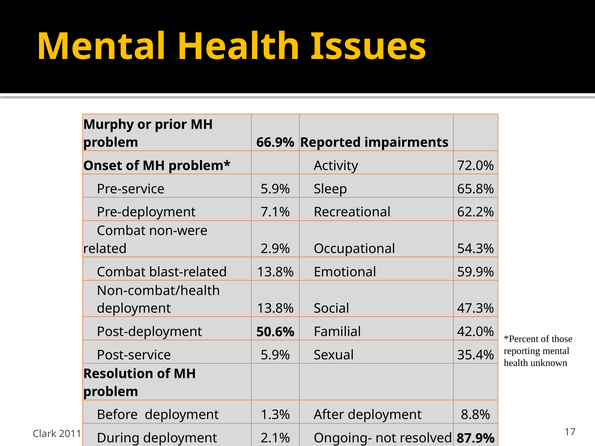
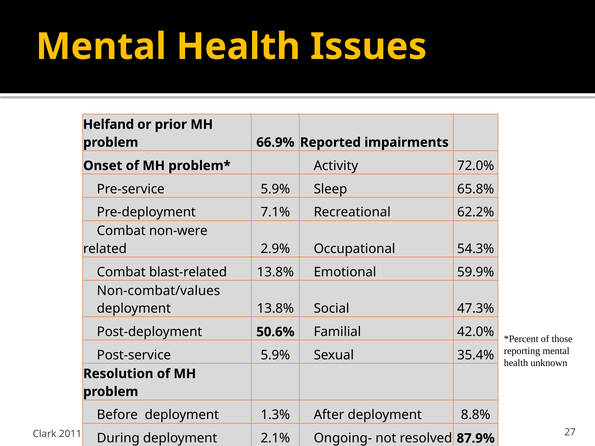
Murphy: Murphy -> Helfand
Non-combat/health: Non-combat/health -> Non-combat/values
17: 17 -> 27
